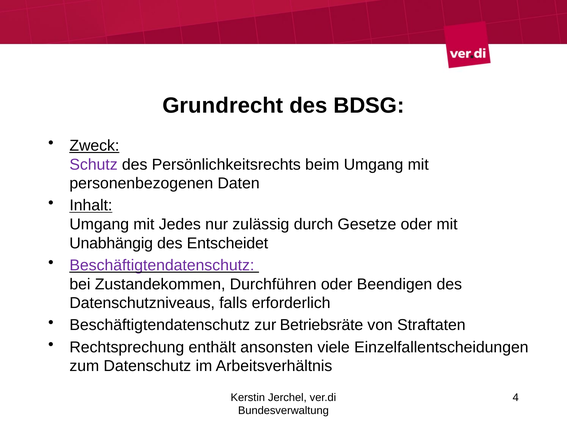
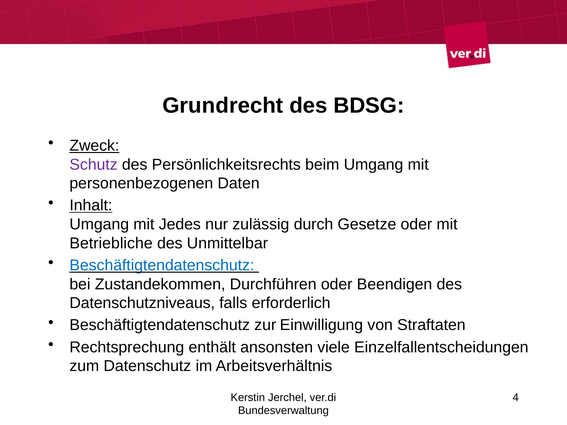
Unabhängig: Unabhängig -> Betriebliche
Entscheidet: Entscheidet -> Unmittelbar
Beschäftigtendatenschutz at (162, 265) colour: purple -> blue
Betriebsräte: Betriebsräte -> Einwilligung
